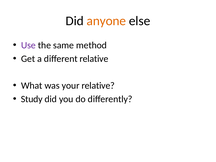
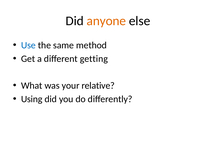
Use colour: purple -> blue
different relative: relative -> getting
Study: Study -> Using
